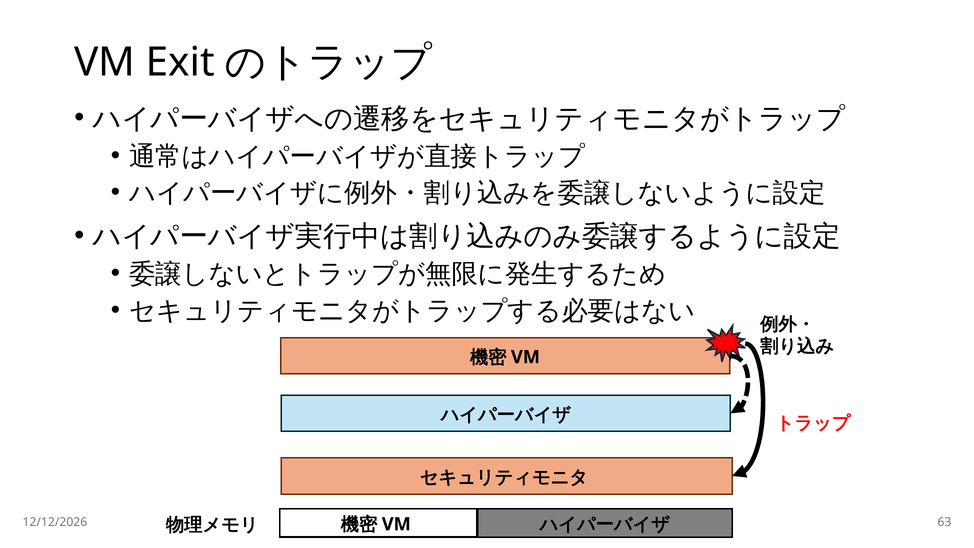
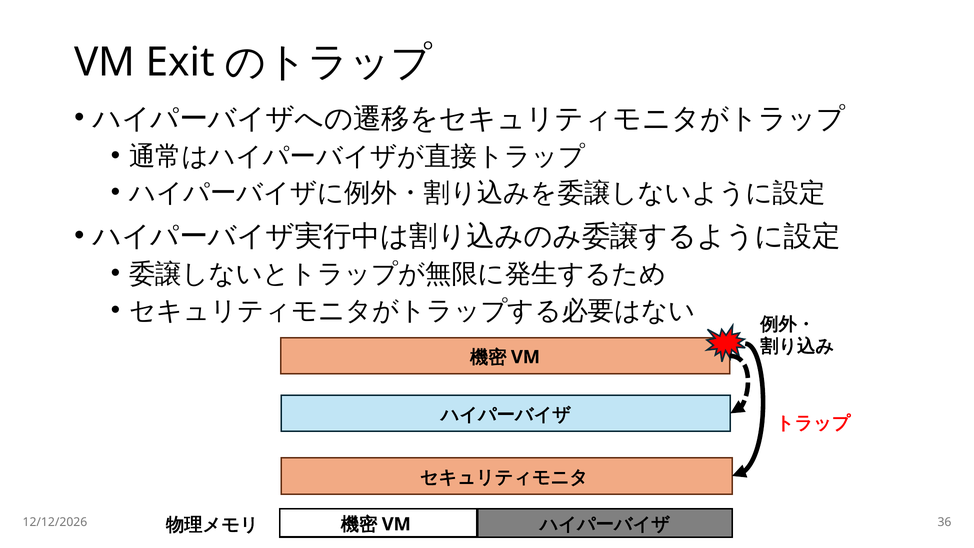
63: 63 -> 36
